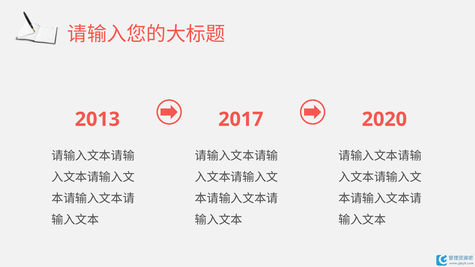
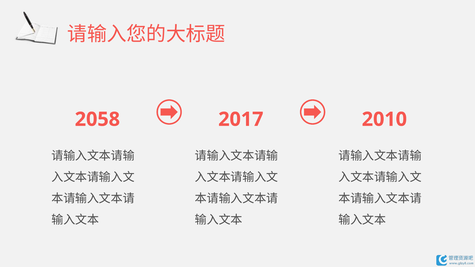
2013: 2013 -> 2058
2020: 2020 -> 2010
